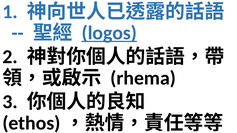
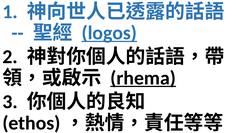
rhema underline: none -> present
